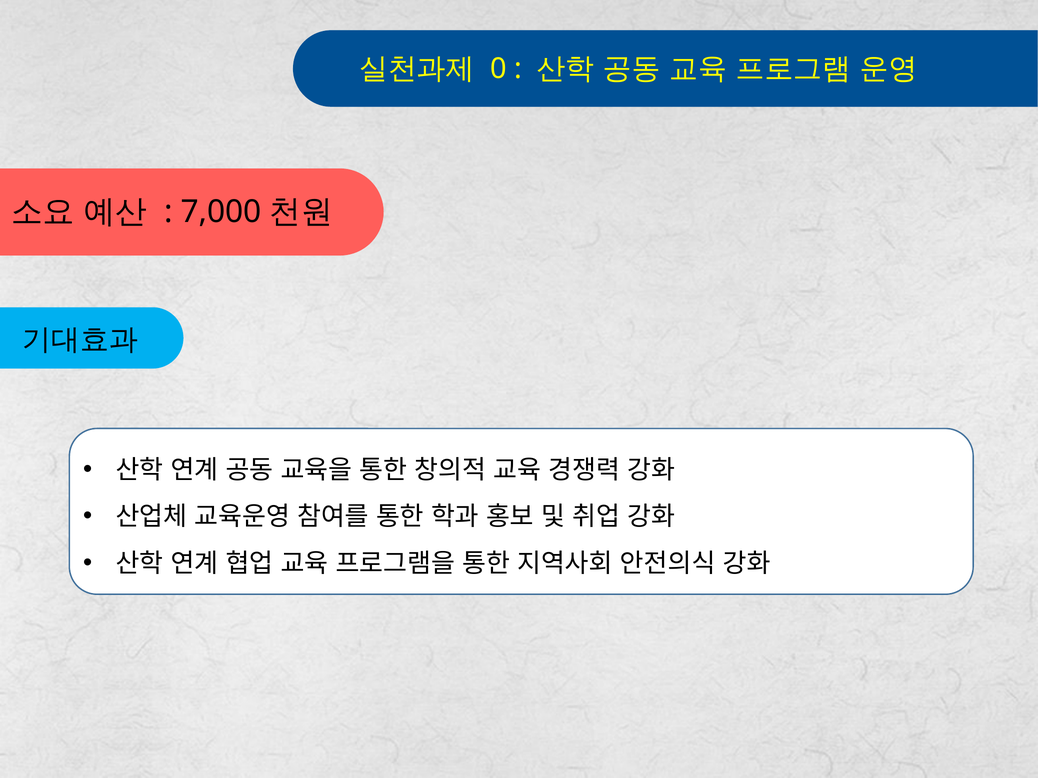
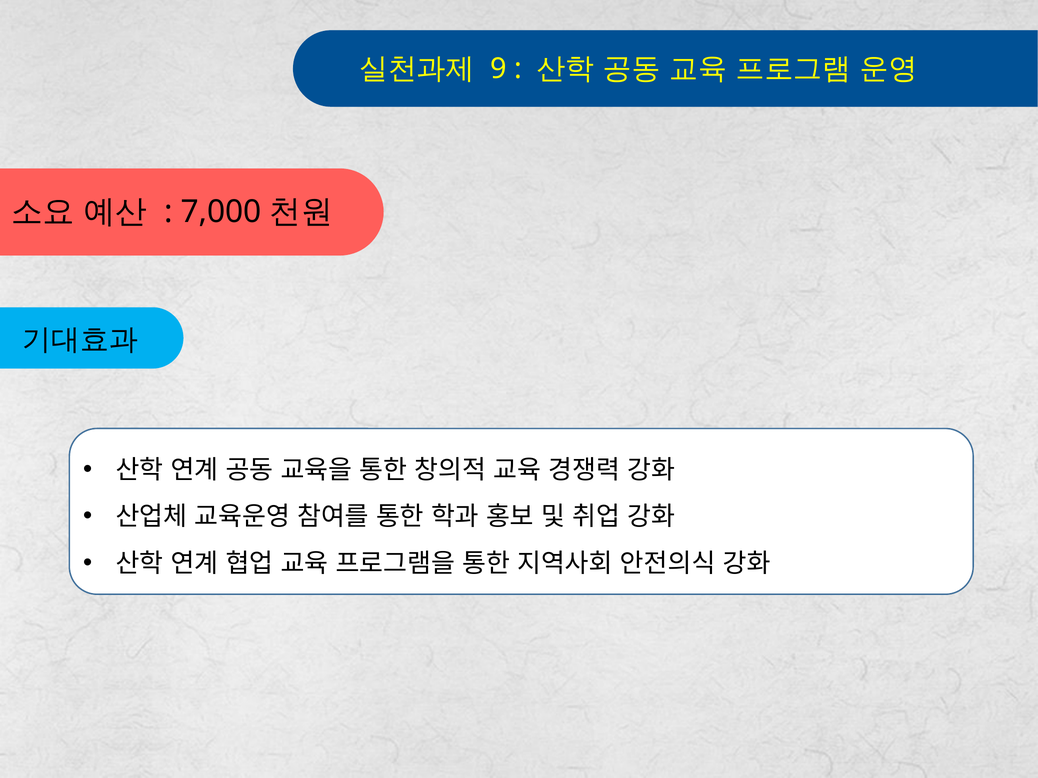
0: 0 -> 9
